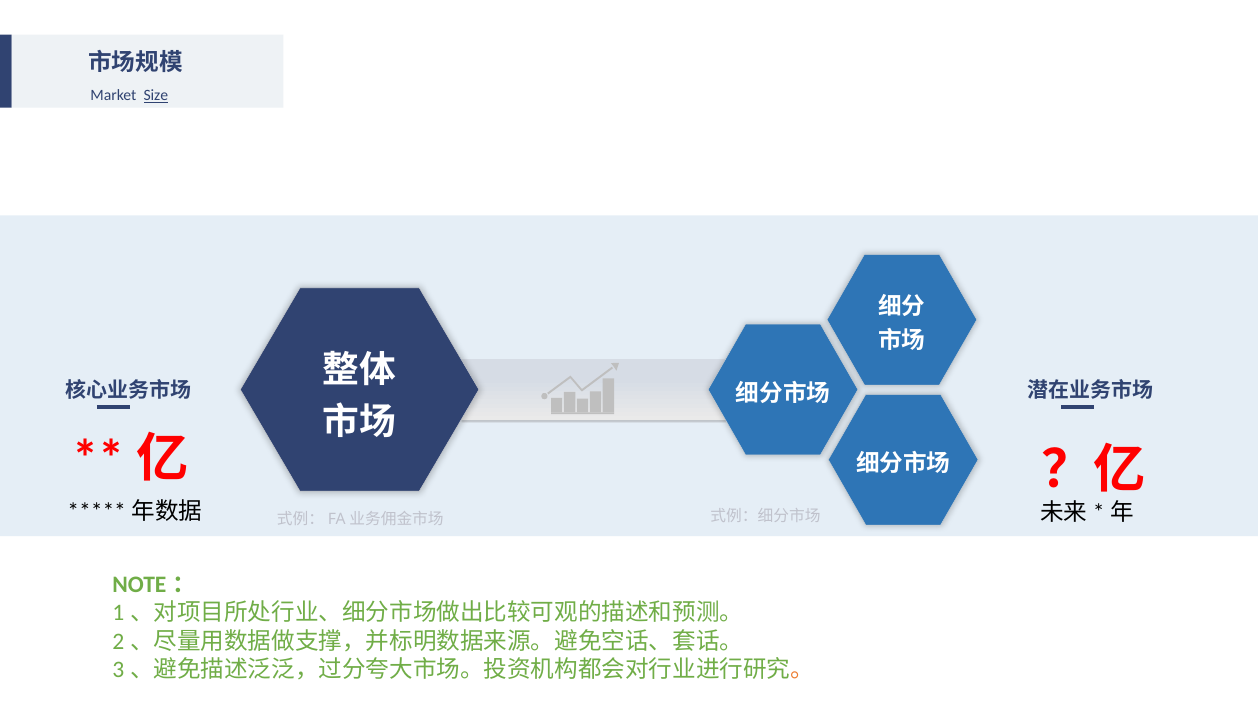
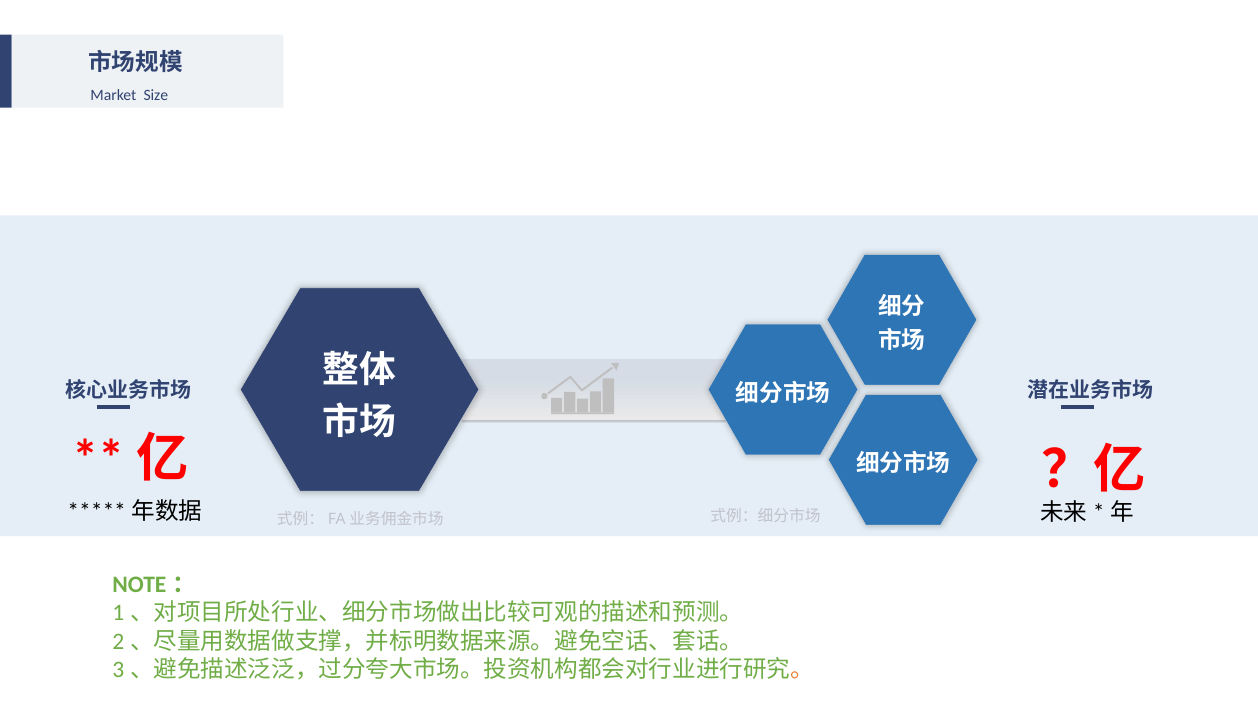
Size underline: present -> none
